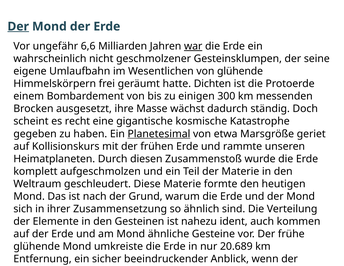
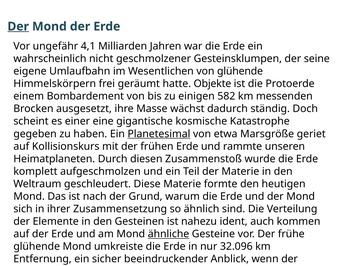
6,6: 6,6 -> 4,1
war underline: present -> none
Dichten: Dichten -> Objekte
300: 300 -> 582
recht: recht -> einer
ähnliche underline: none -> present
20.689: 20.689 -> 32.096
